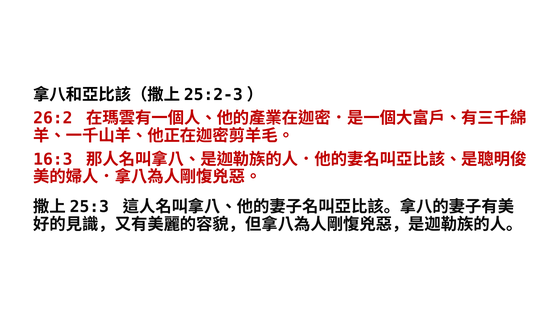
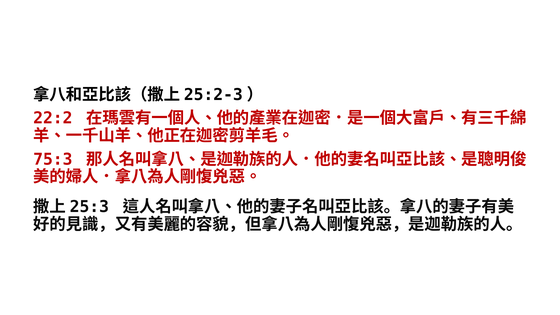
26:2: 26:2 -> 22:2
16:3: 16:3 -> 75:3
